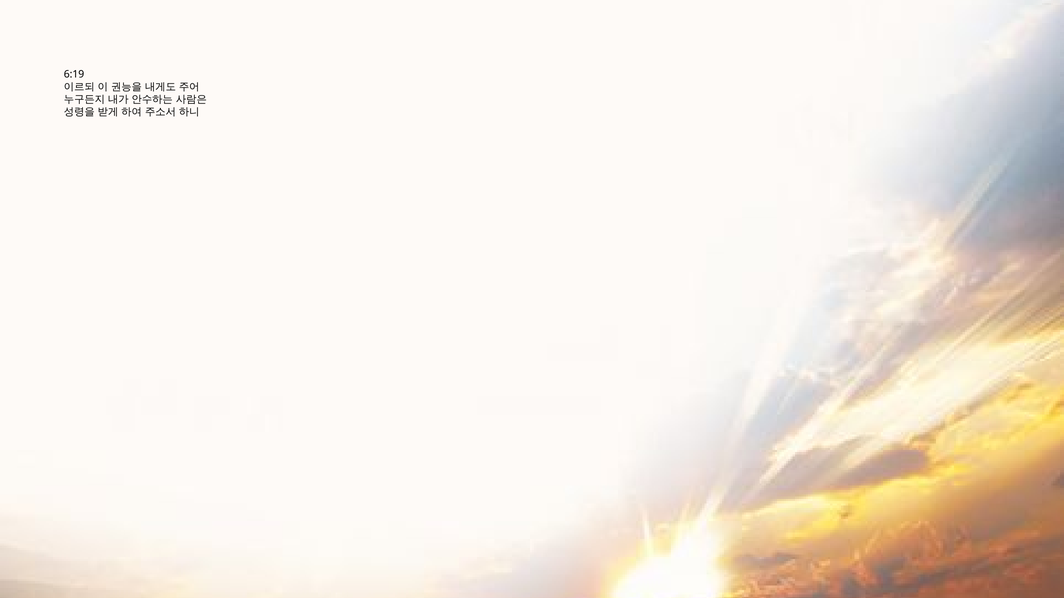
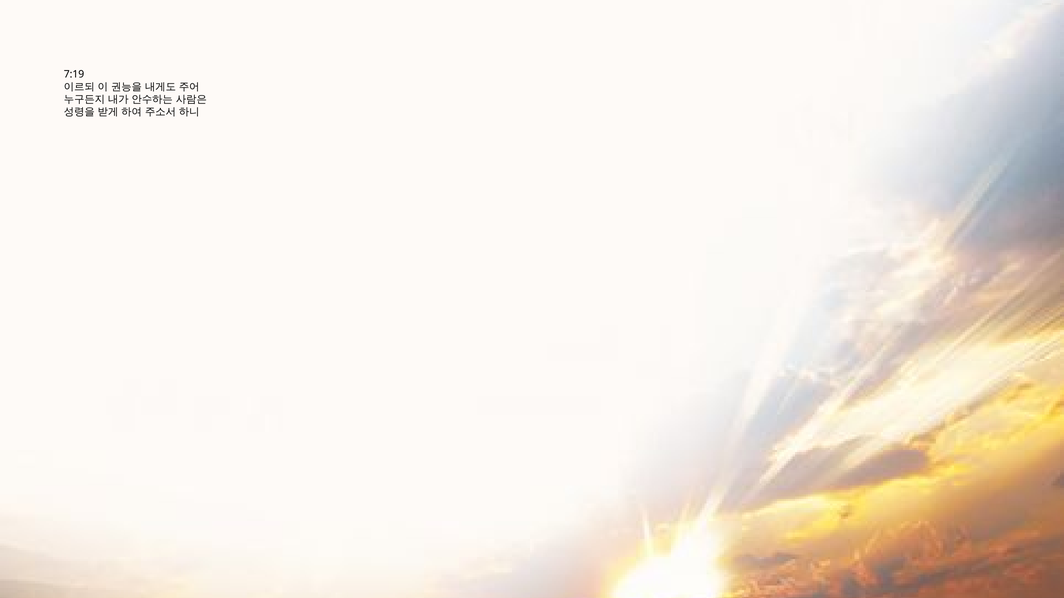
6:19: 6:19 -> 7:19
